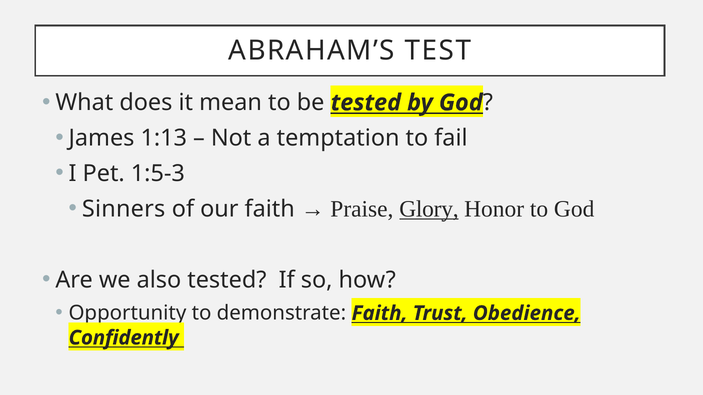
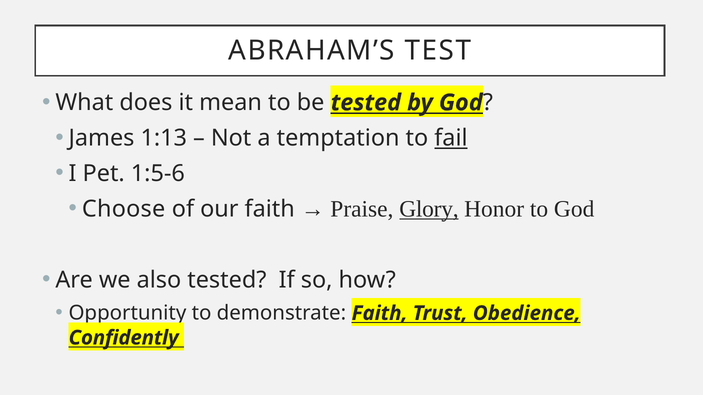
fail underline: none -> present
1:5-3: 1:5-3 -> 1:5-6
Sinners: Sinners -> Choose
